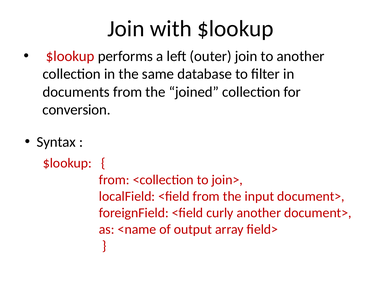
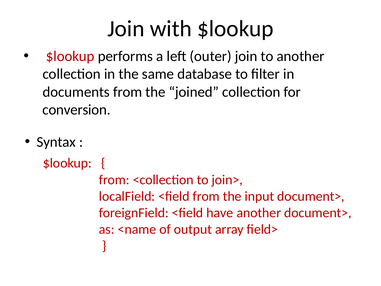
curly: curly -> have
